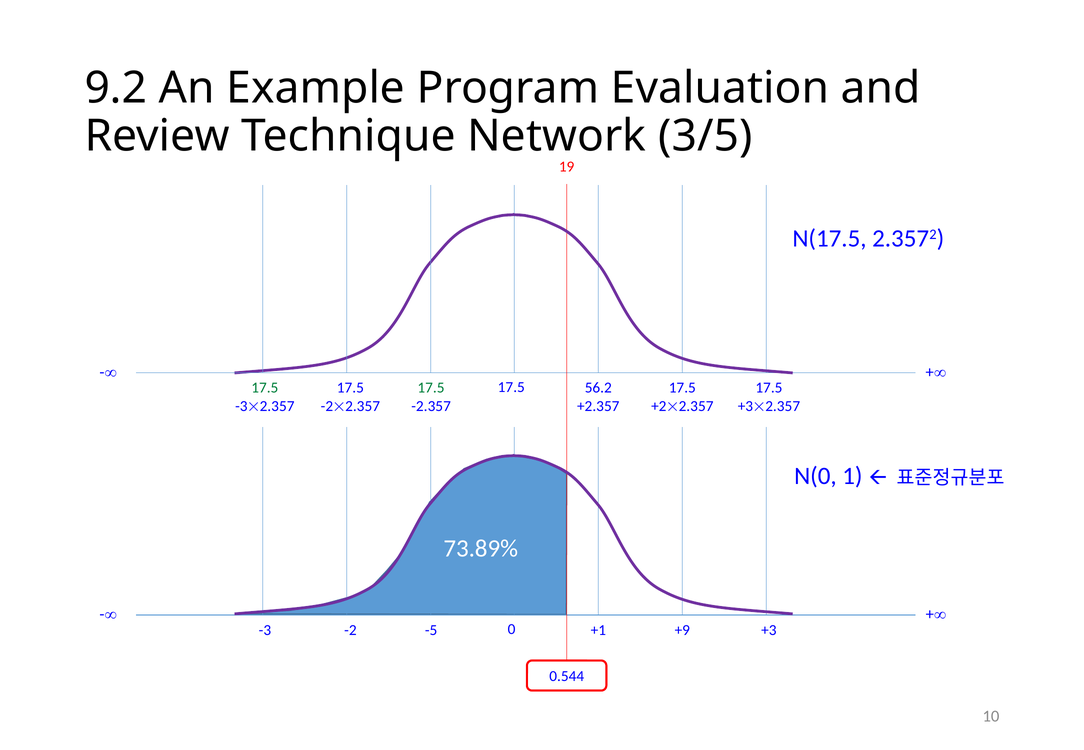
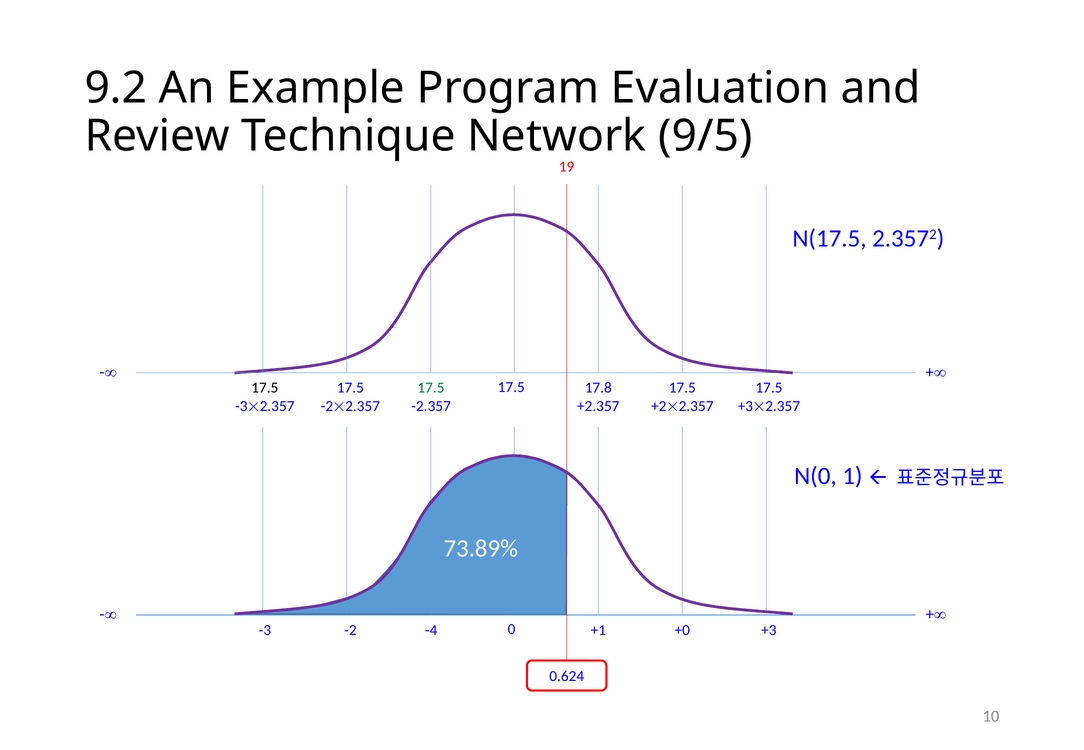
3/5: 3/5 -> 9/5
56.2: 56.2 -> 17.8
17.5 at (265, 388) colour: green -> black
+9: +9 -> +0
-5: -5 -> -4
0.544: 0.544 -> 0.624
